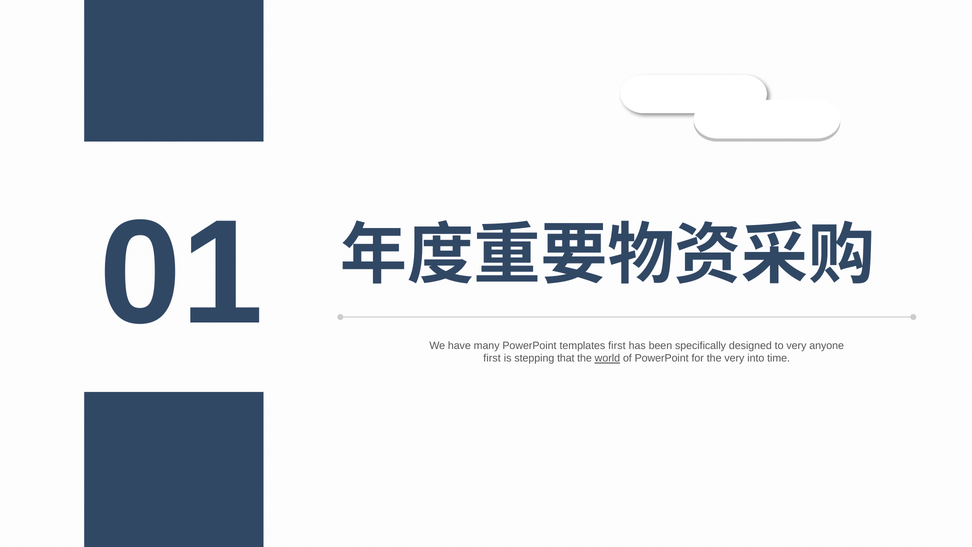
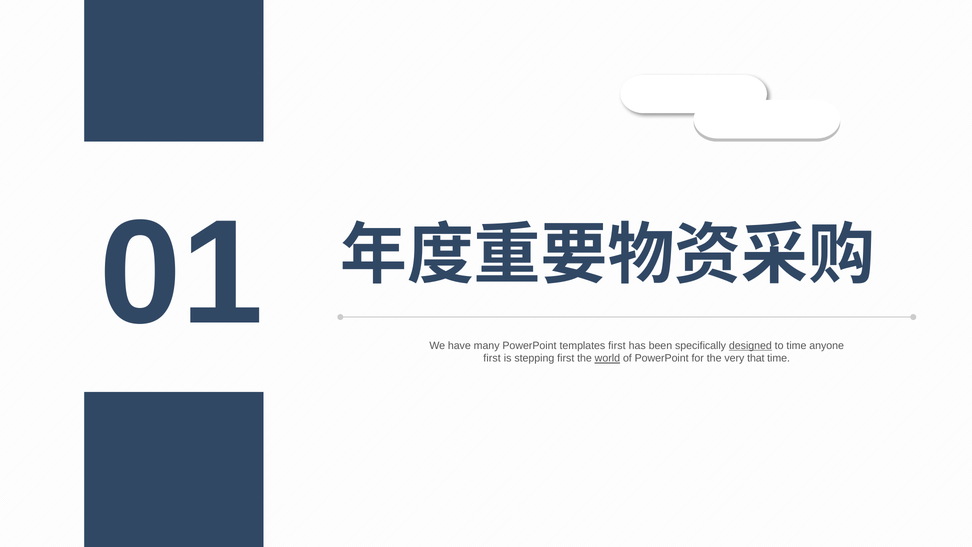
designed underline: none -> present
to very: very -> time
stepping that: that -> first
into: into -> that
